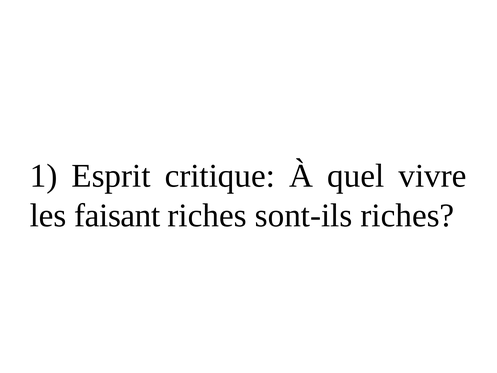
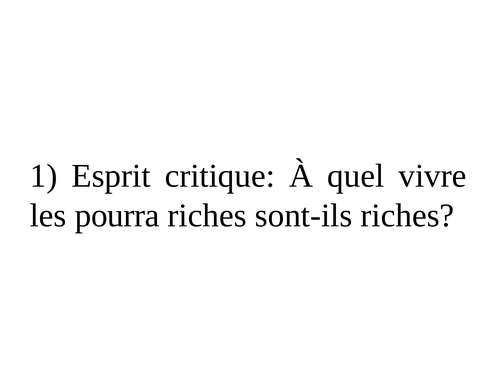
faisant: faisant -> pourra
